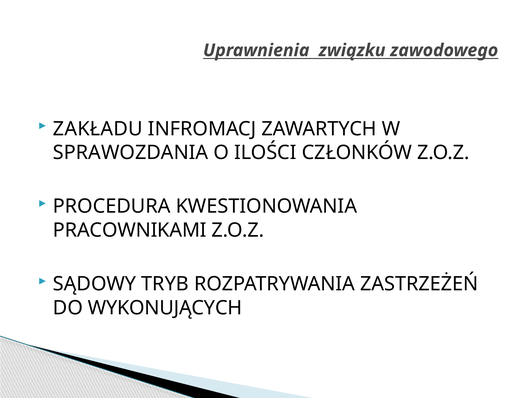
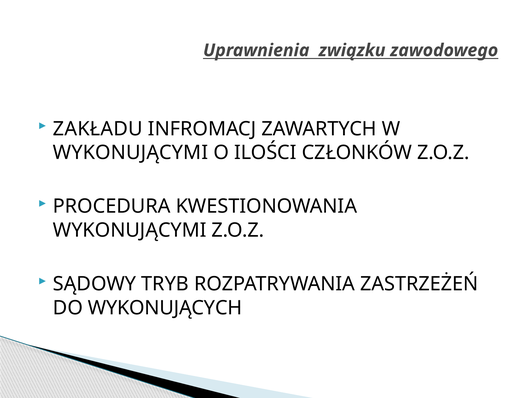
SPRAWOZDANIA at (131, 152): SPRAWOZDANIA -> WYKONUJĄCYMI
PRACOWNIKAMI at (130, 230): PRACOWNIKAMI -> WYKONUJĄCYMI
